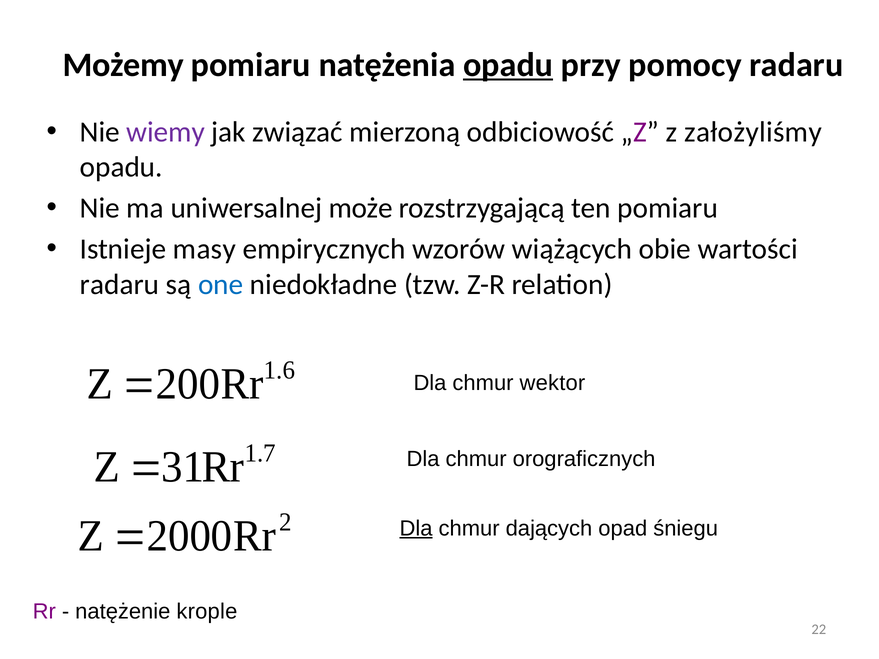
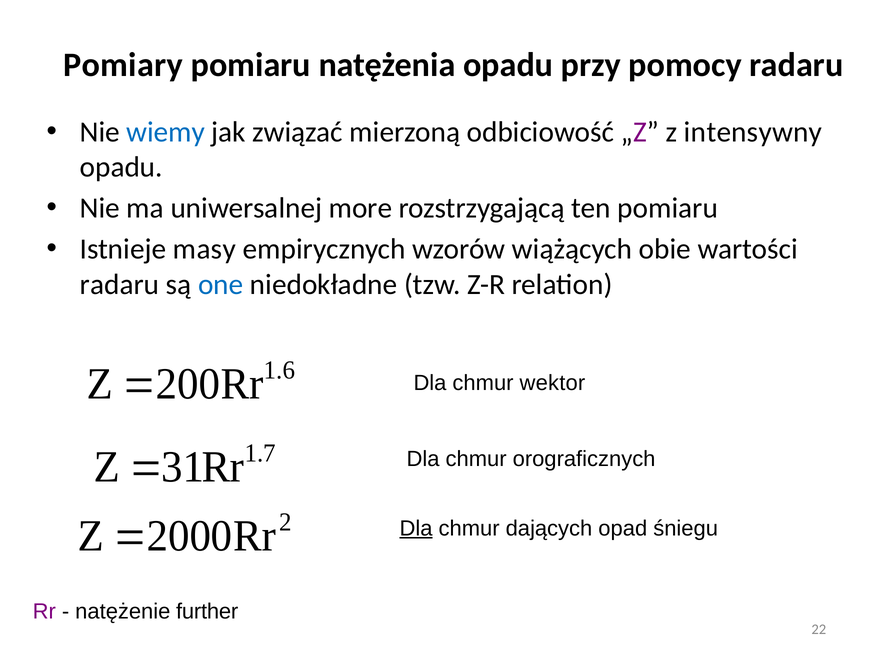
Możemy: Możemy -> Pomiary
opadu at (508, 65) underline: present -> none
wiemy colour: purple -> blue
założyliśmy: założyliśmy -> intensywny
może: może -> more
krople: krople -> further
